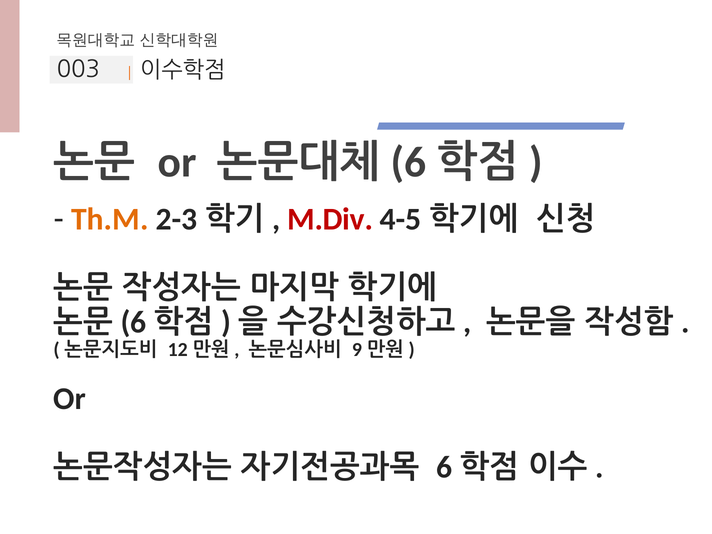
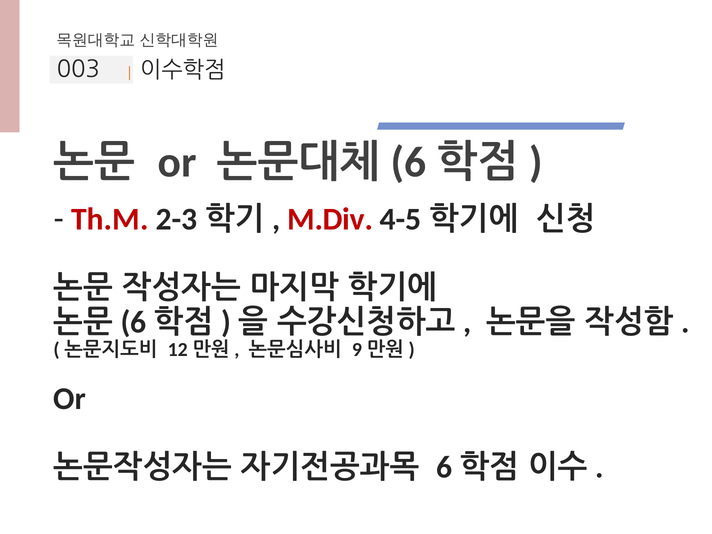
Th.M colour: orange -> red
